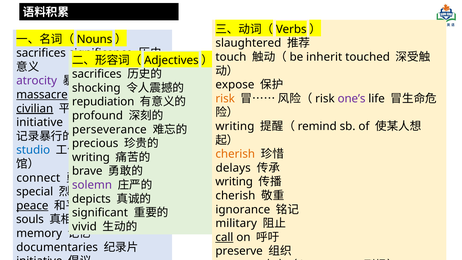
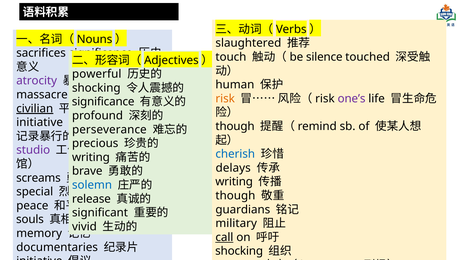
inherit: inherit -> silence
sacrifices at (97, 74): sacrifices -> powerful
expose: expose -> human
massacre underline: present -> none
repudiation at (103, 102): repudiation -> significance
writing at (235, 126): writing -> though
studio colour: blue -> purple
cherish at (235, 154) colour: orange -> blue
connect: connect -> screams
solemn colour: purple -> blue
cherish at (235, 196): cherish -> though
depicts: depicts -> release
peace underline: present -> none
ignorance: ignorance -> guardians
preserve at (239, 251): preserve -> shocking
